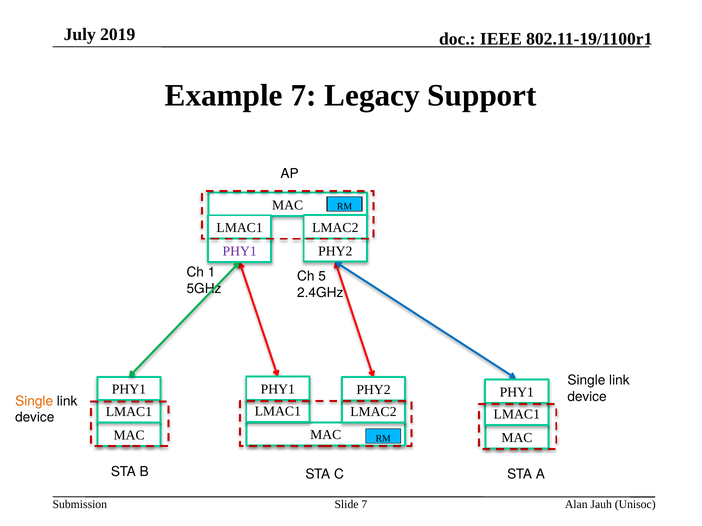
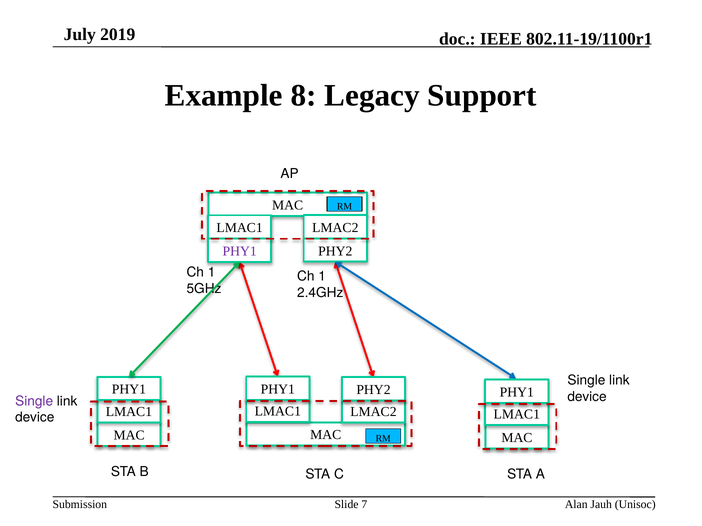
Example 7: 7 -> 8
5 at (322, 277): 5 -> 1
Single at (34, 401) colour: orange -> purple
